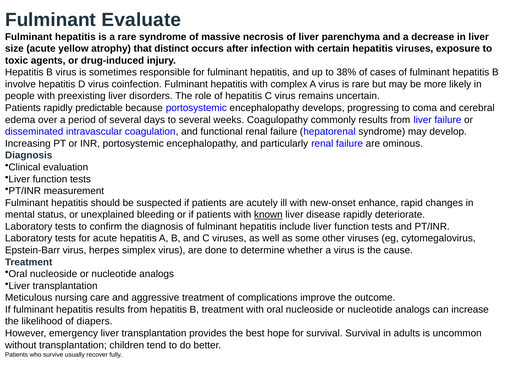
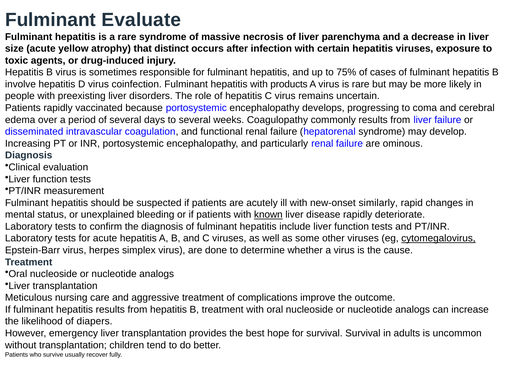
38%: 38% -> 75%
complex: complex -> products
predictable: predictable -> vaccinated
enhance: enhance -> similarly
cytomegalovirus underline: none -> present
